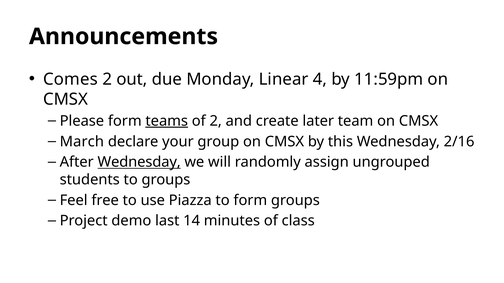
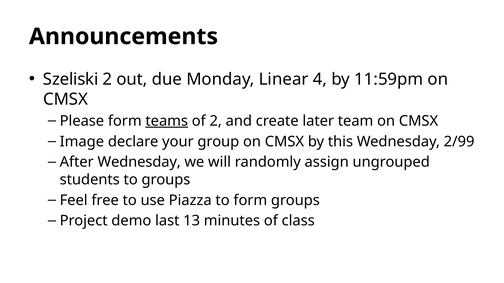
Comes: Comes -> Szeliski
March: March -> Image
2/16: 2/16 -> 2/99
Wednesday at (139, 162) underline: present -> none
14: 14 -> 13
